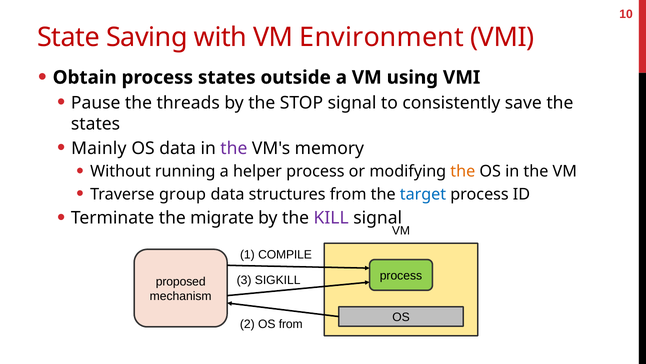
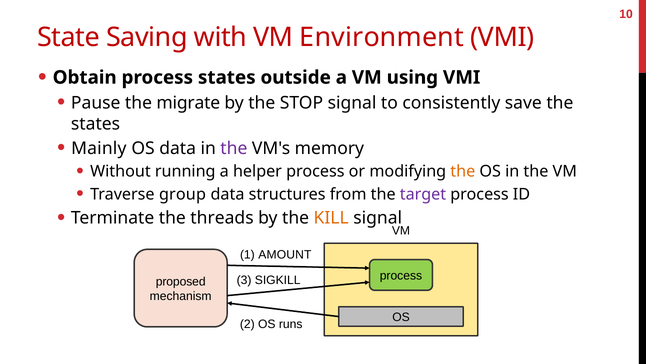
threads: threads -> migrate
target colour: blue -> purple
migrate: migrate -> threads
KILL colour: purple -> orange
COMPILE: COMPILE -> AMOUNT
OS from: from -> runs
